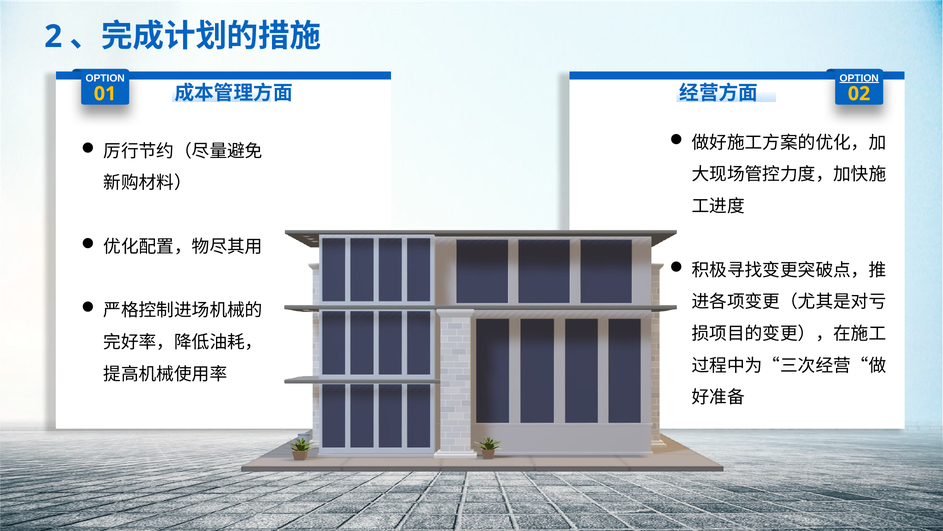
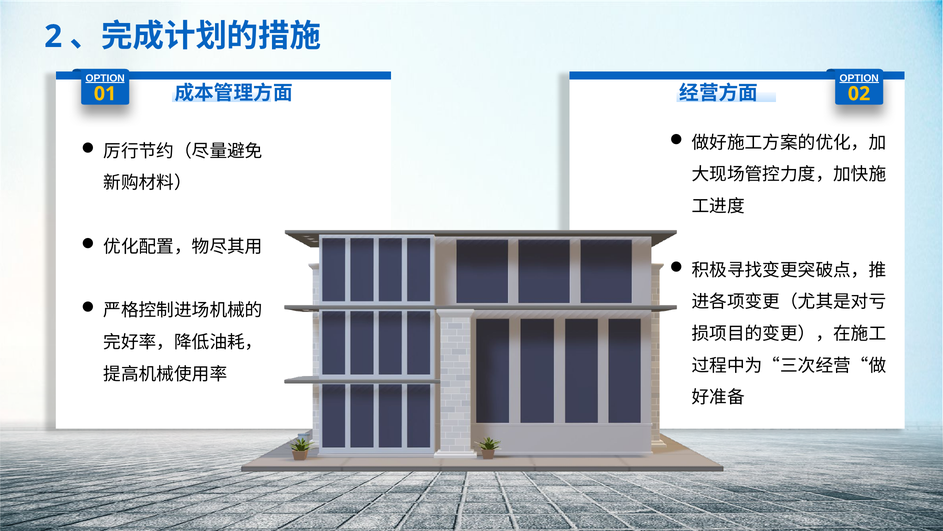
OPTION at (105, 78) underline: none -> present
